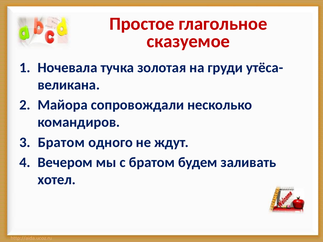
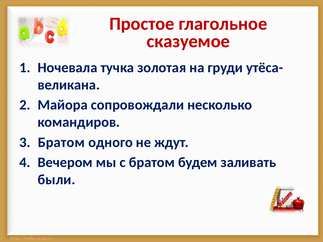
хотел: хотел -> были
